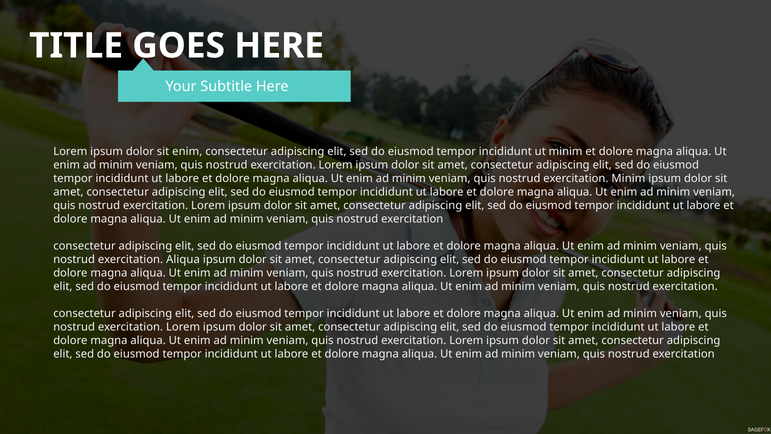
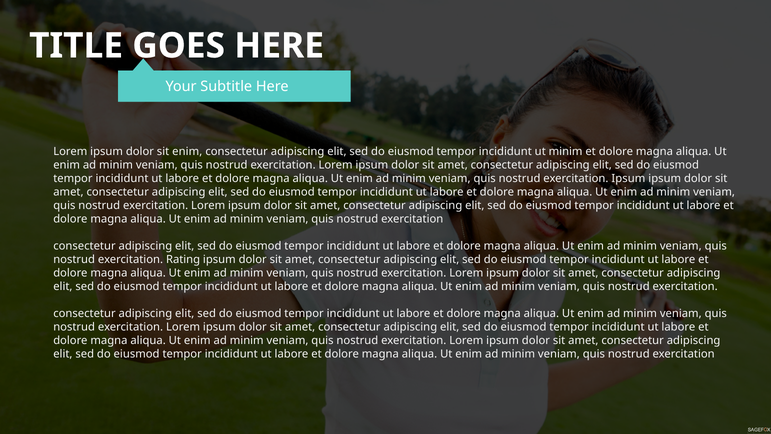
exercitation Minim: Minim -> Ipsum
exercitation Aliqua: Aliqua -> Rating
